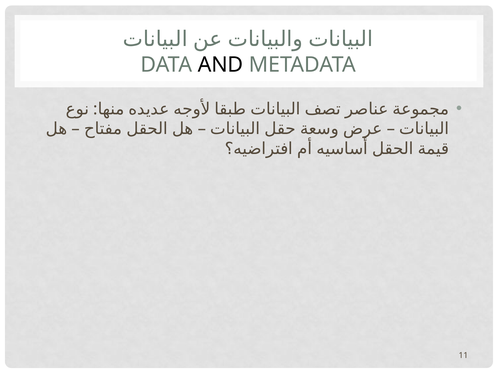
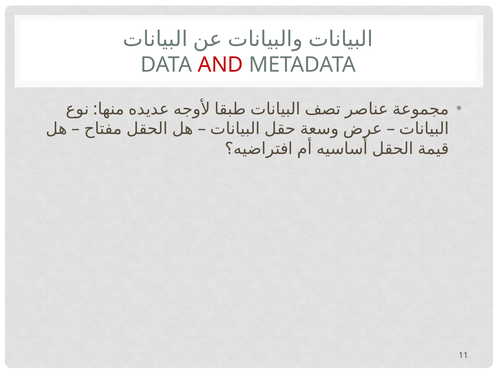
AND colour: black -> red
